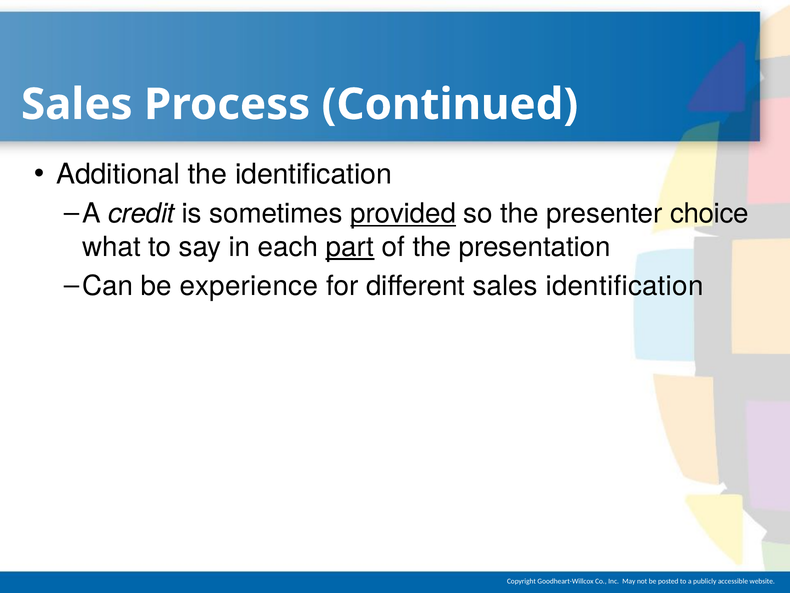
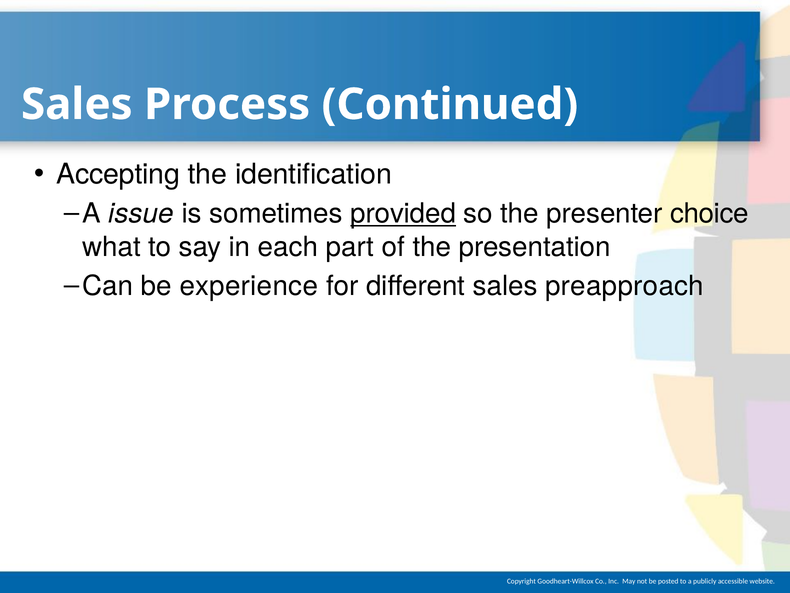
Additional: Additional -> Accepting
credit: credit -> issue
part underline: present -> none
sales identification: identification -> preapproach
